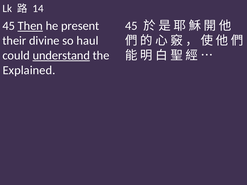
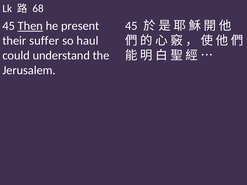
14: 14 -> 68
divine: divine -> suffer
understand underline: present -> none
Explained: Explained -> Jerusalem
